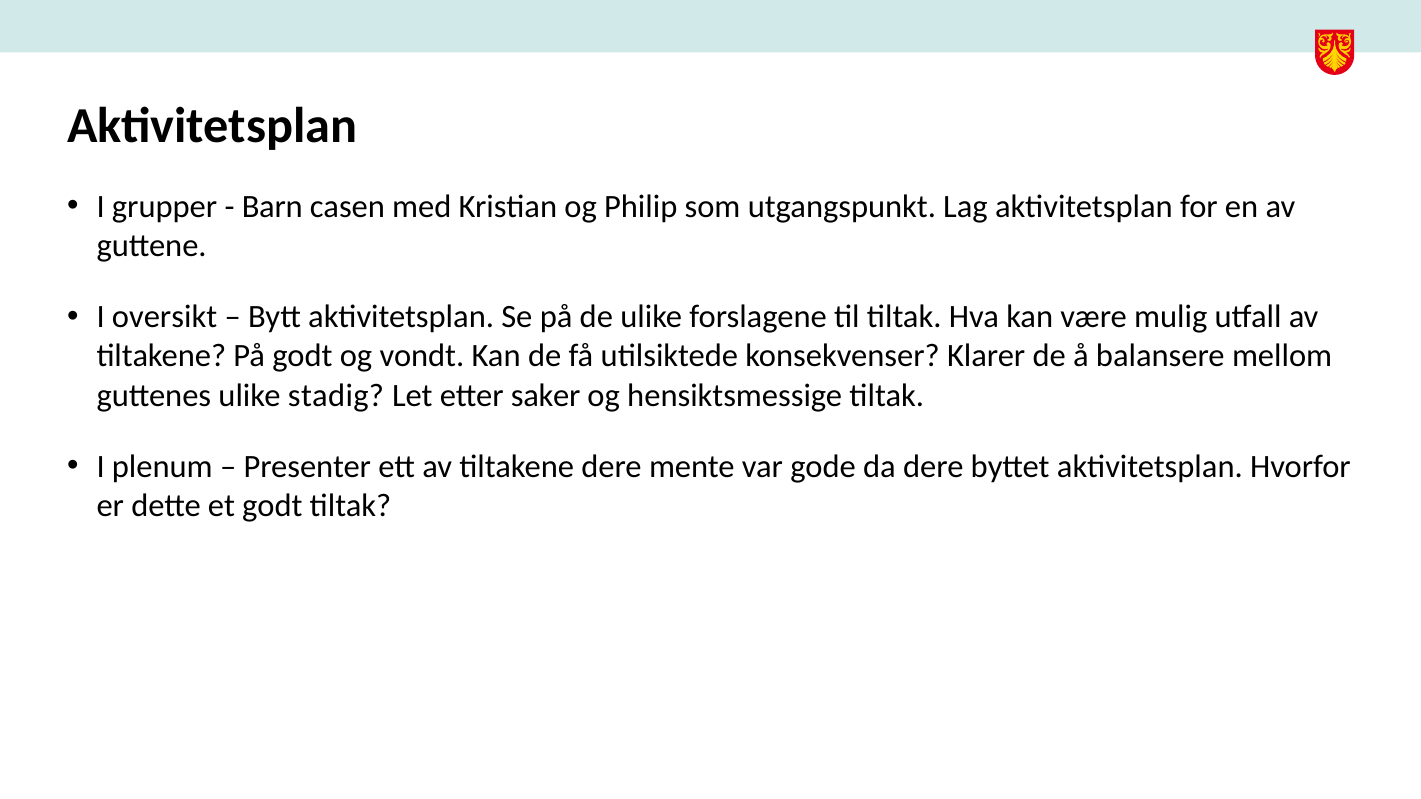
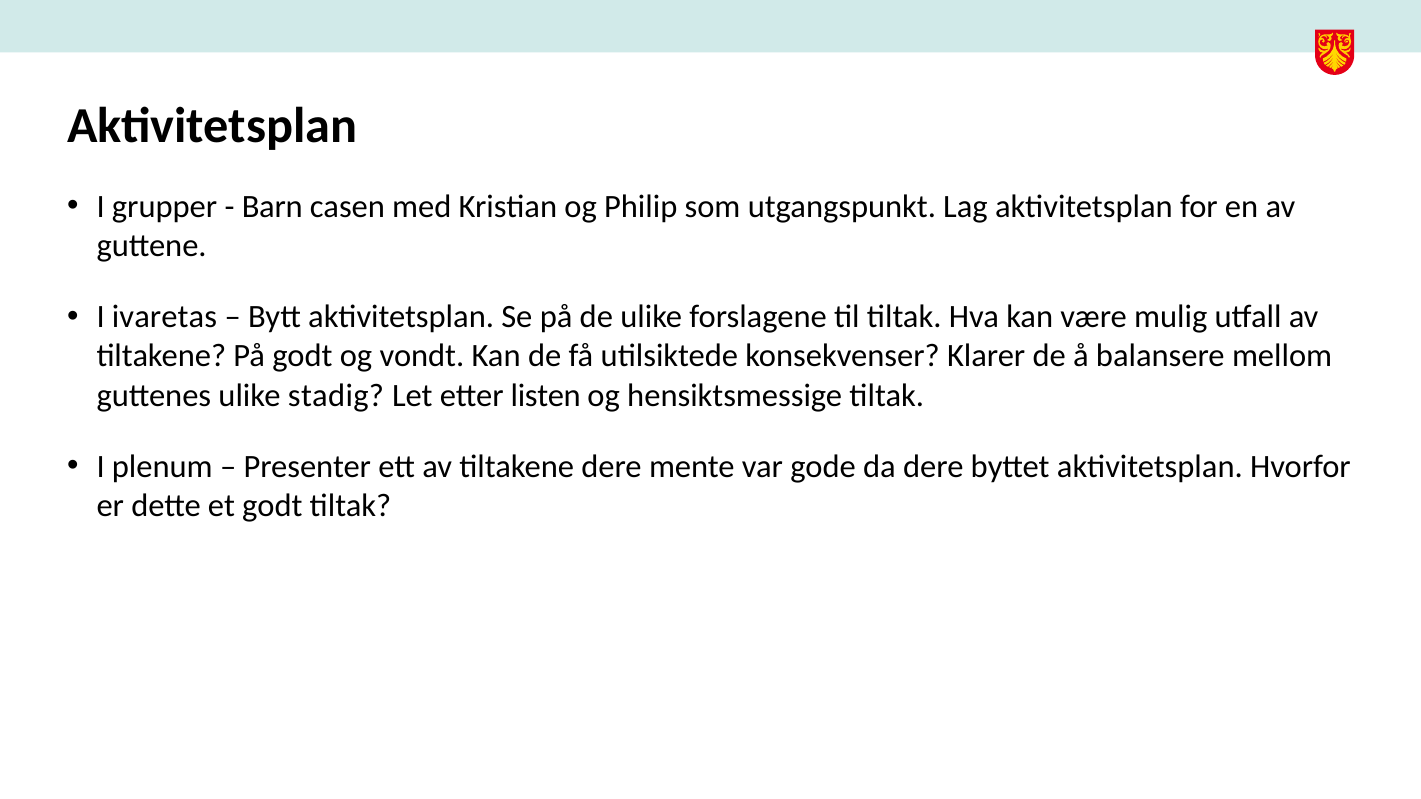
oversikt: oversikt -> ivaretas
saker: saker -> listen
